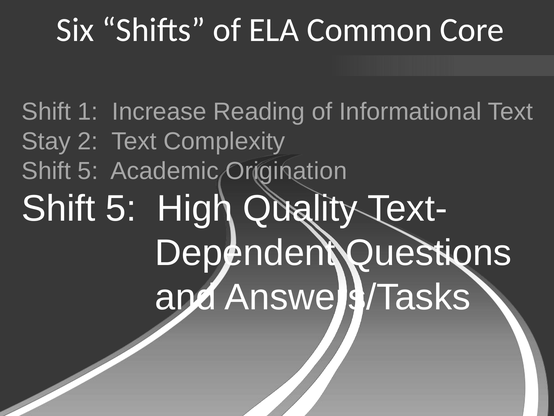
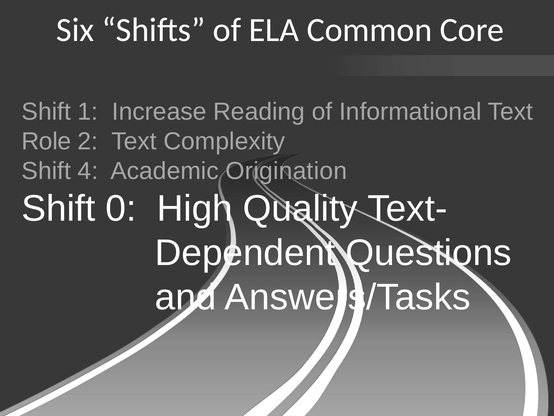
Stay: Stay -> Role
5 at (88, 171): 5 -> 4
5 at (121, 208): 5 -> 0
